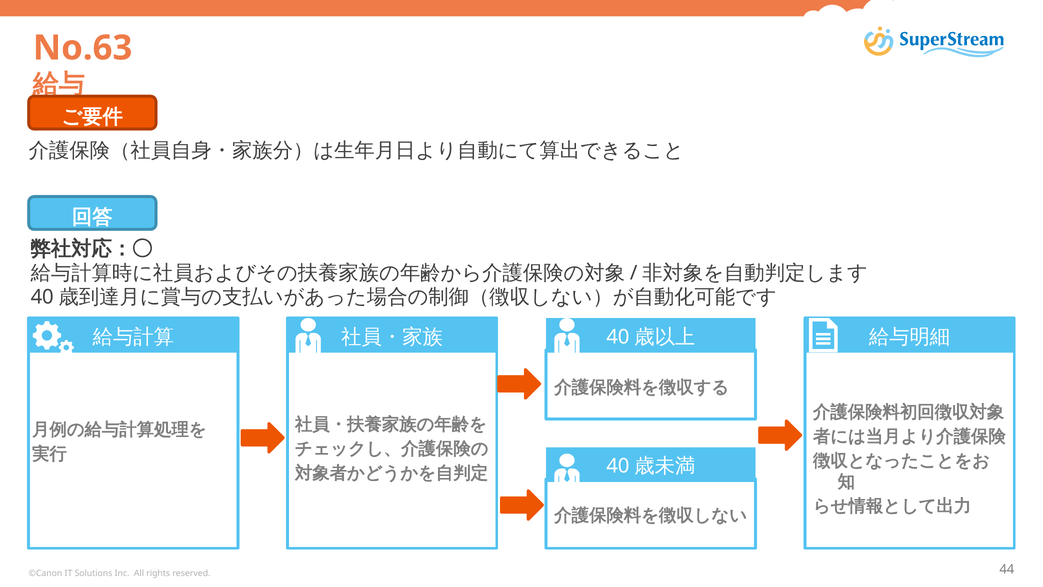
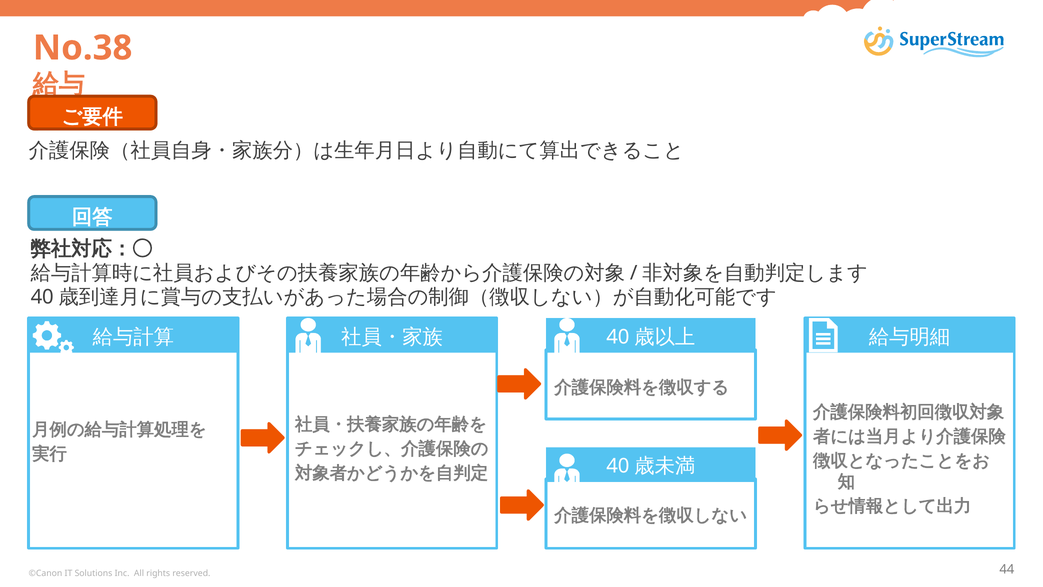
No.63: No.63 -> No.38
